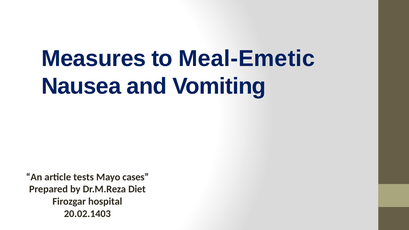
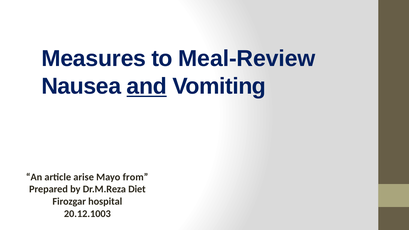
Meal-Emetic: Meal-Emetic -> Meal-Review
and underline: none -> present
tests: tests -> arise
cases: cases -> from
20.02.1403: 20.02.1403 -> 20.12.1003
